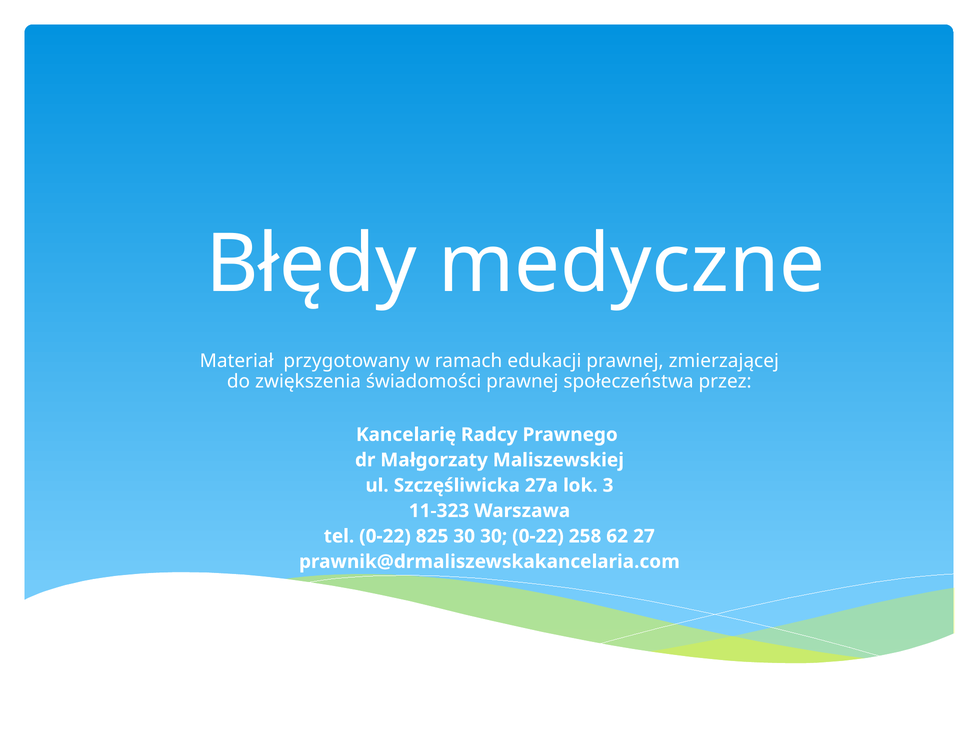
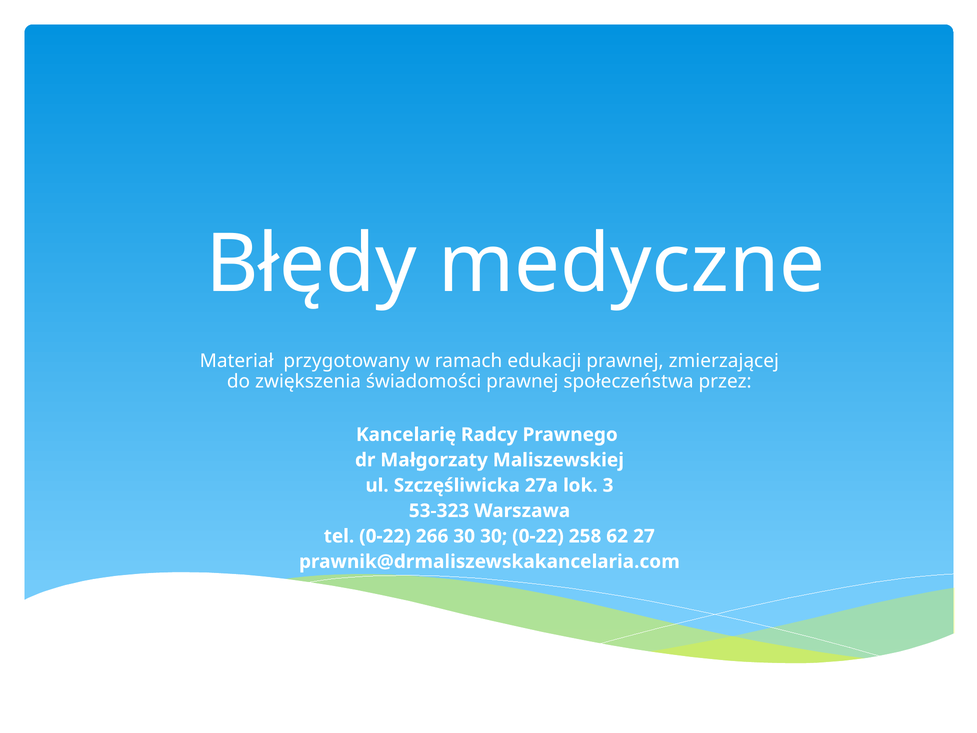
11-323: 11-323 -> 53-323
825: 825 -> 266
